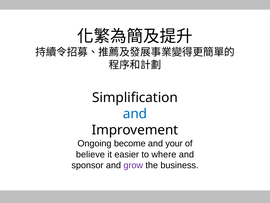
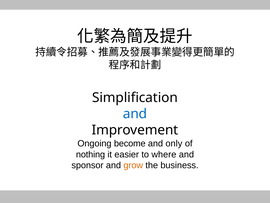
your: your -> only
believe: believe -> nothing
grow colour: purple -> orange
